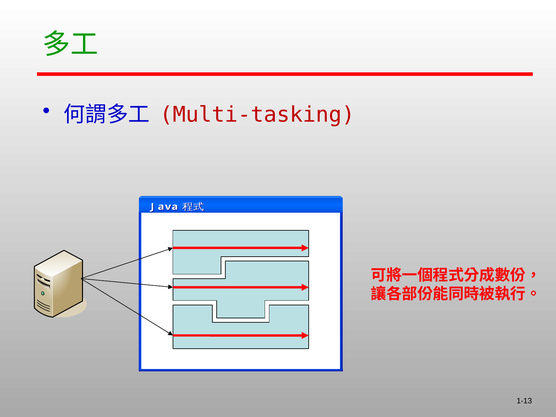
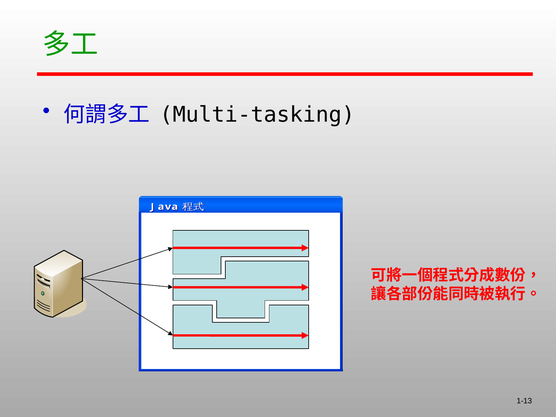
Multi-tasking colour: red -> black
